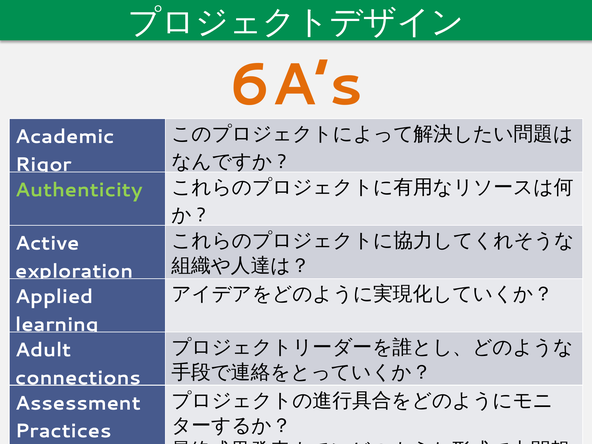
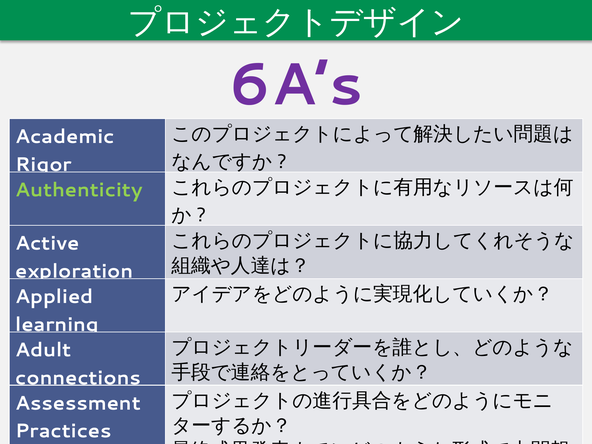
6A’s colour: orange -> purple
